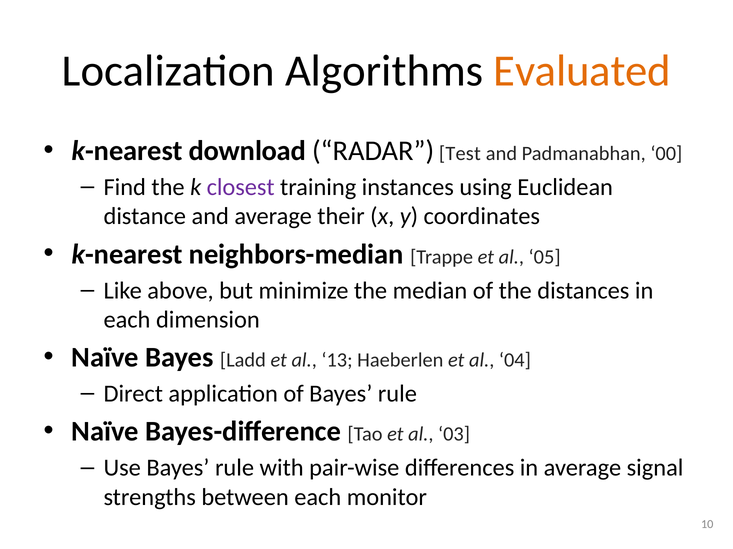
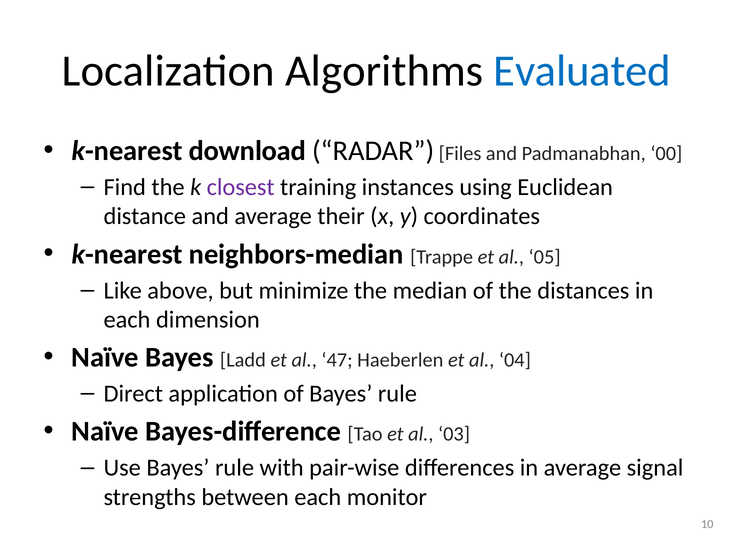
Evaluated colour: orange -> blue
Test: Test -> Files
13: 13 -> 47
